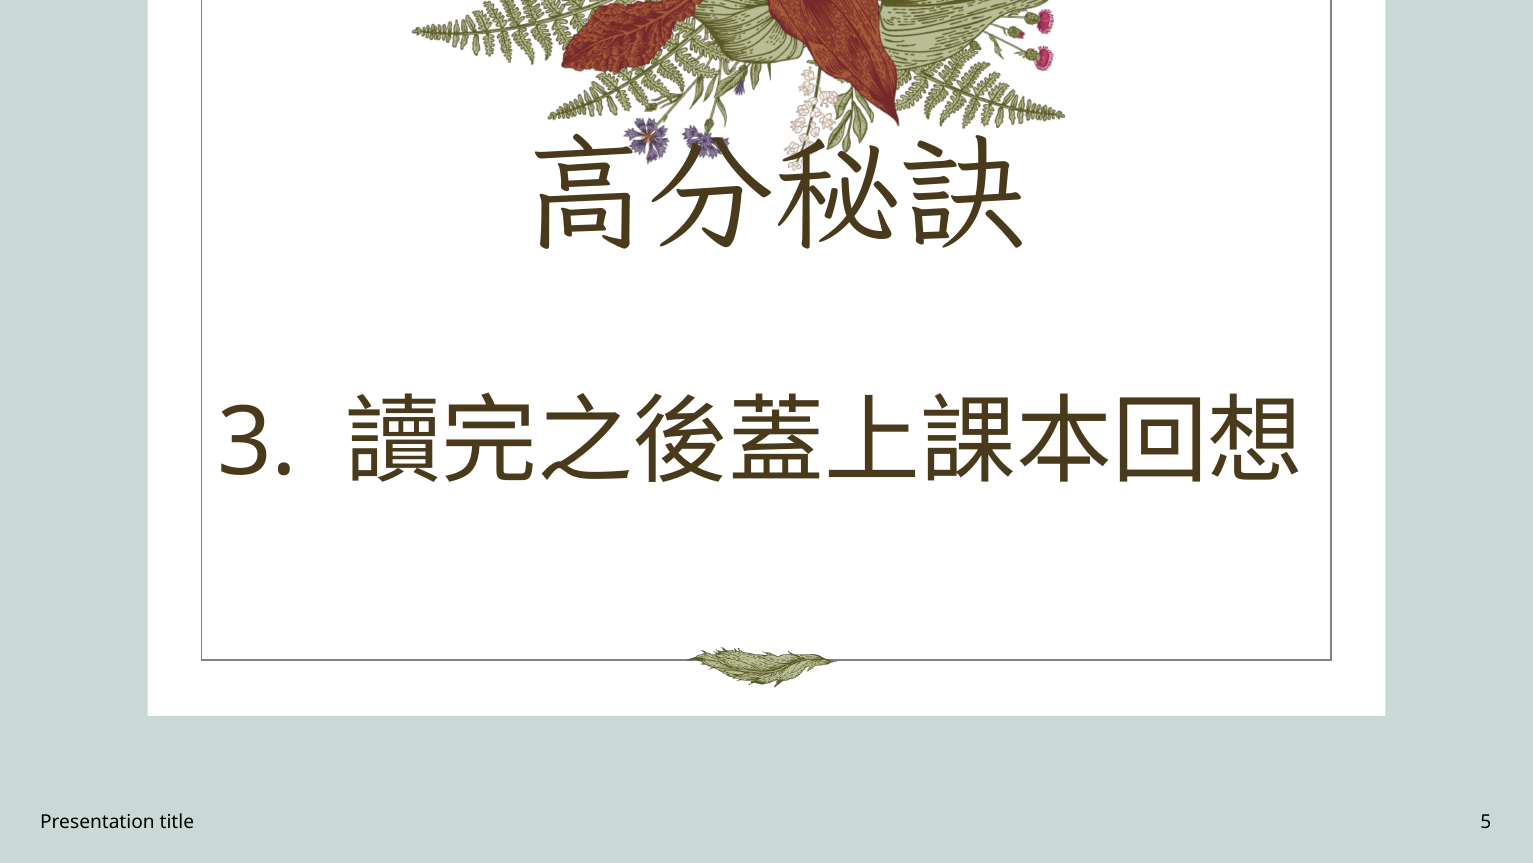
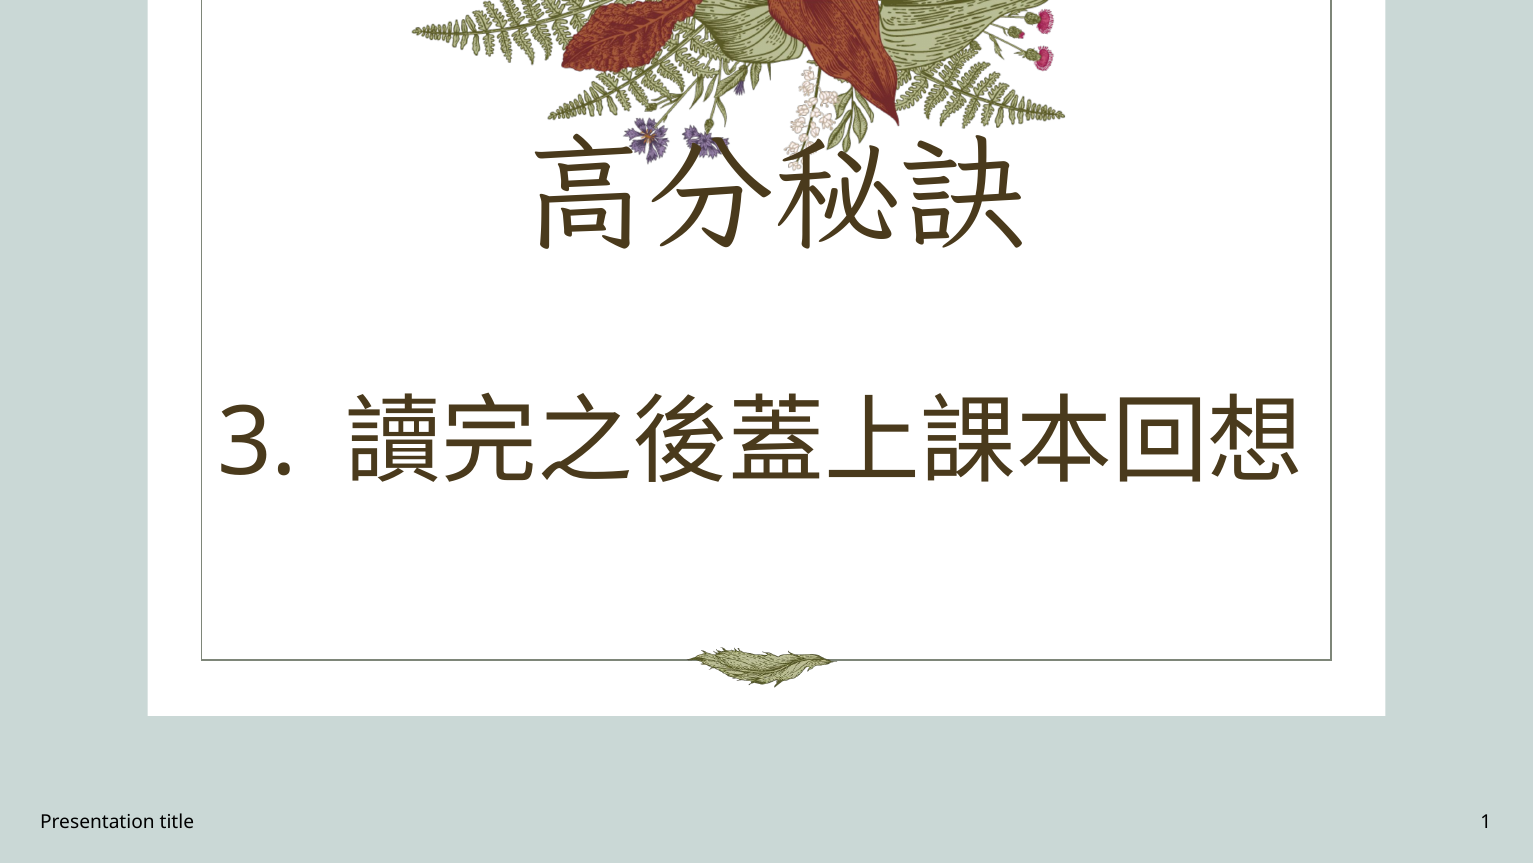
5: 5 -> 1
